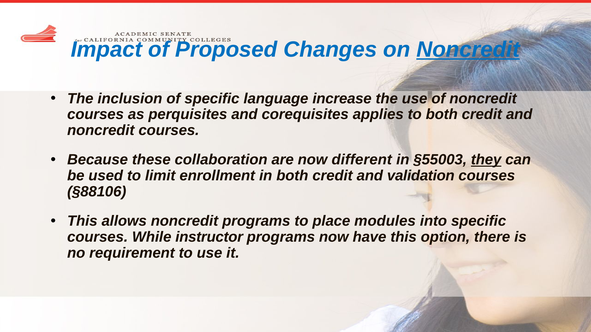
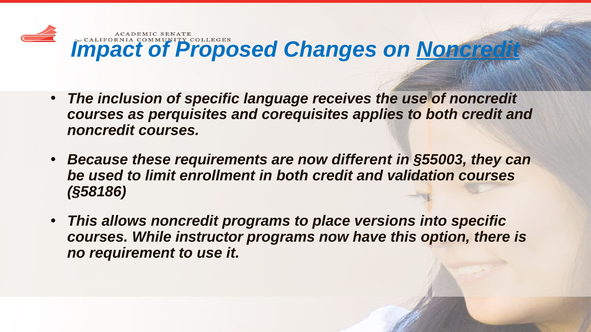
increase: increase -> receives
collaboration: collaboration -> requirements
they underline: present -> none
§88106: §88106 -> §58186
modules: modules -> versions
